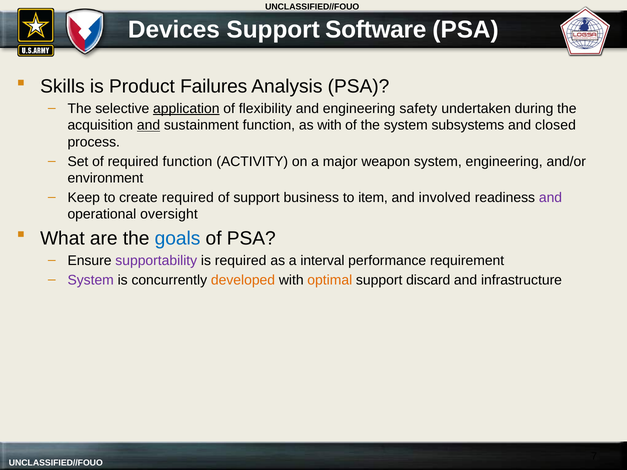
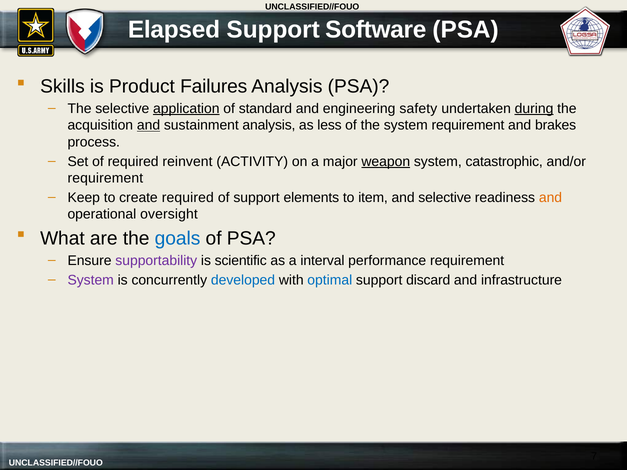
Devices: Devices -> Elapsed
flexibility: flexibility -> standard
during underline: none -> present
sustainment function: function -> analysis
as with: with -> less
system subsystems: subsystems -> requirement
closed: closed -> brakes
required function: function -> reinvent
weapon underline: none -> present
system engineering: engineering -> catastrophic
environment at (105, 178): environment -> requirement
business: business -> elements
and involved: involved -> selective
and at (550, 198) colour: purple -> orange
is required: required -> scientific
developed colour: orange -> blue
optimal colour: orange -> blue
